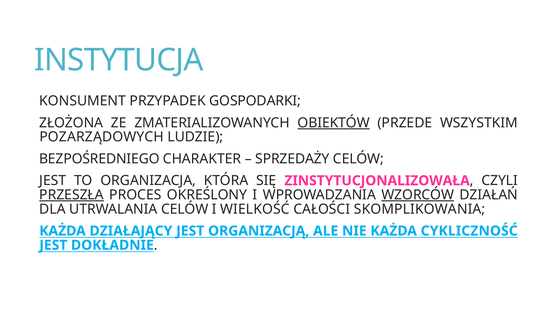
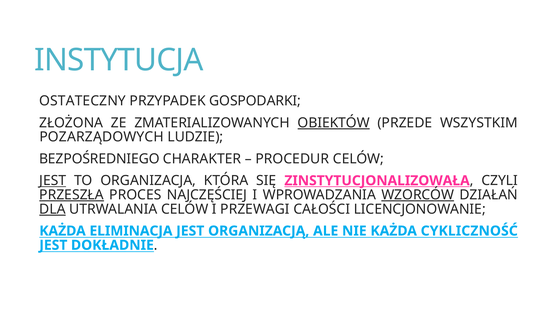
KONSUMENT: KONSUMENT -> OSTATECZNY
SPRZEDAŻY: SPRZEDAŻY -> PROCEDUR
JEST at (53, 180) underline: none -> present
ZINSTYTUCJONALIZOWAŁA underline: none -> present
OKREŚLONY: OKREŚLONY -> NAJCZĘŚCIEJ
DLA underline: none -> present
WIELKOŚĆ: WIELKOŚĆ -> PRZEWAGI
SKOMPLIKOWANIA: SKOMPLIKOWANIA -> LICENCJONOWANIE
DZIAŁAJĄCY: DZIAŁAJĄCY -> ELIMINACJA
